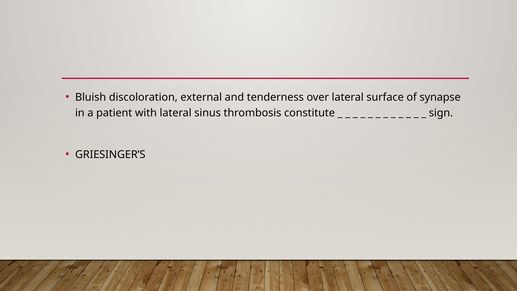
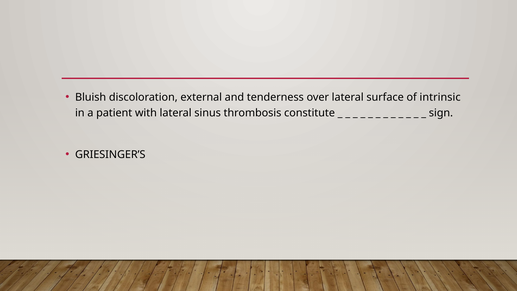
synapse: synapse -> intrinsic
